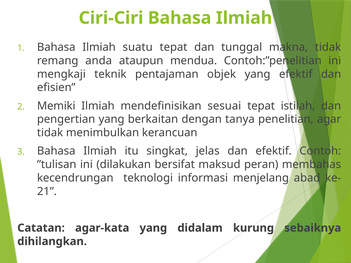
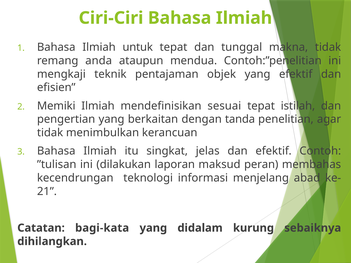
suatu: suatu -> untuk
tanya: tanya -> tanda
bersifat: bersifat -> laporan
agar-kata: agar-kata -> bagi-kata
